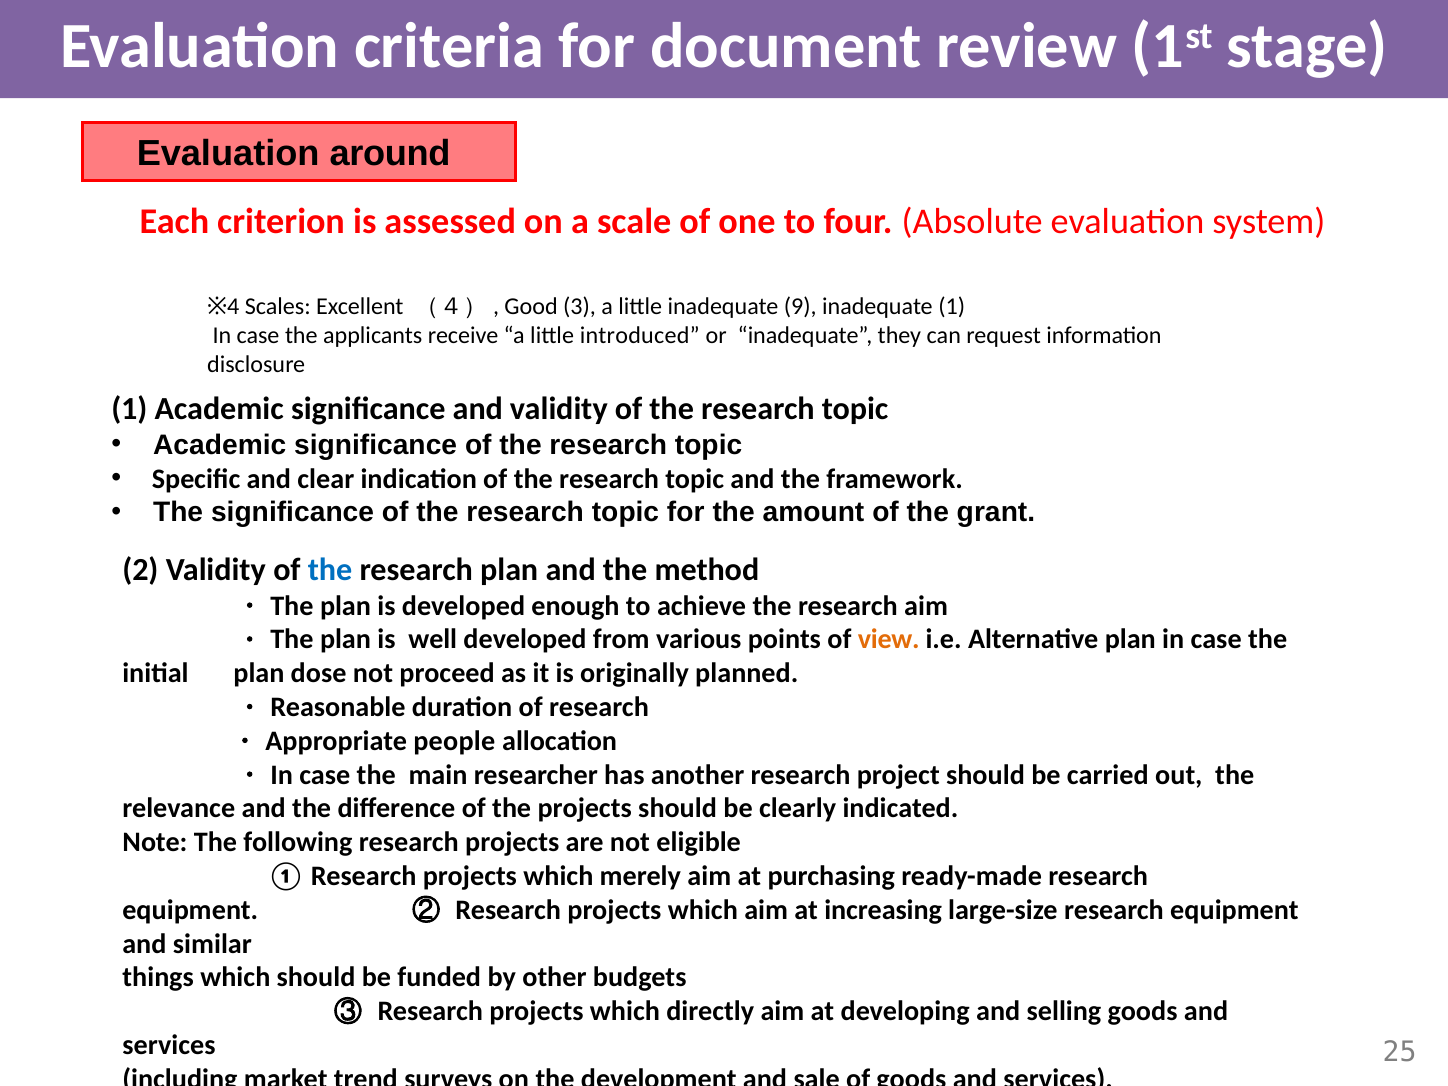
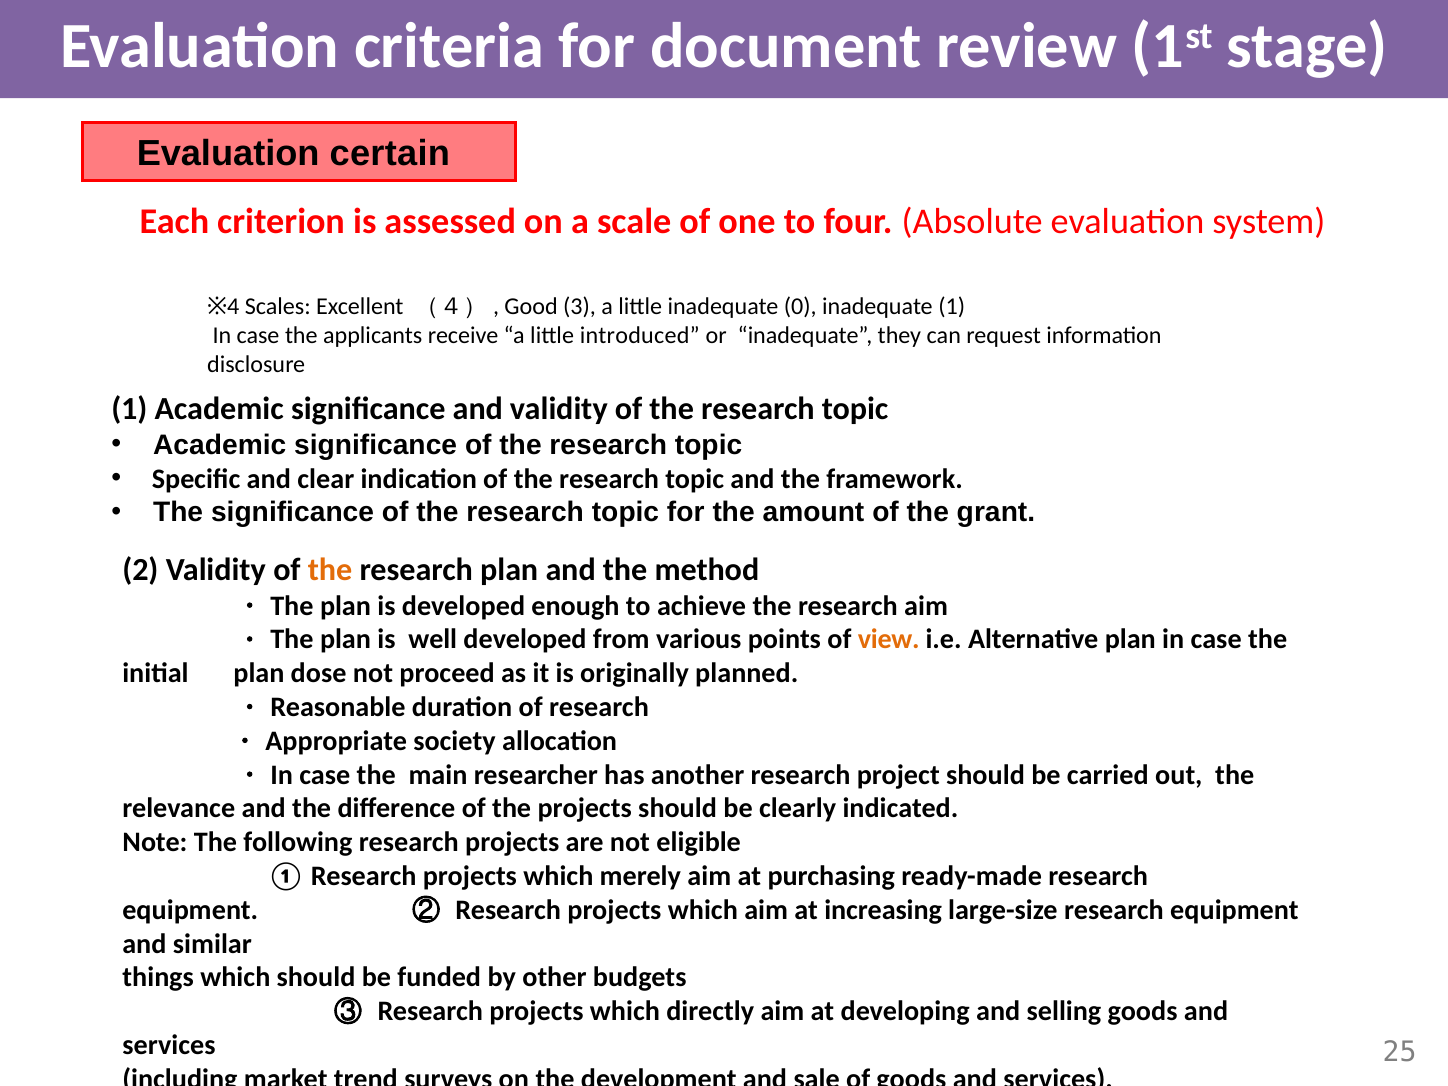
around: around -> certain
9: 9 -> 0
the at (330, 570) colour: blue -> orange
people: people -> society
